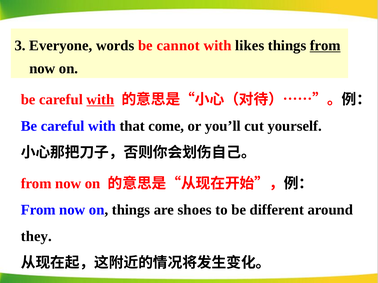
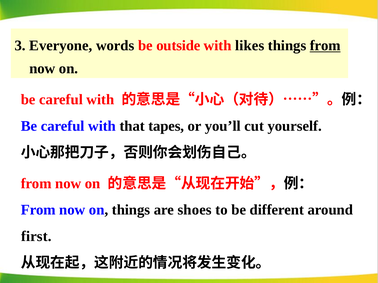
cannot: cannot -> outside
with at (100, 100) underline: present -> none
come: come -> tapes
they: they -> first
